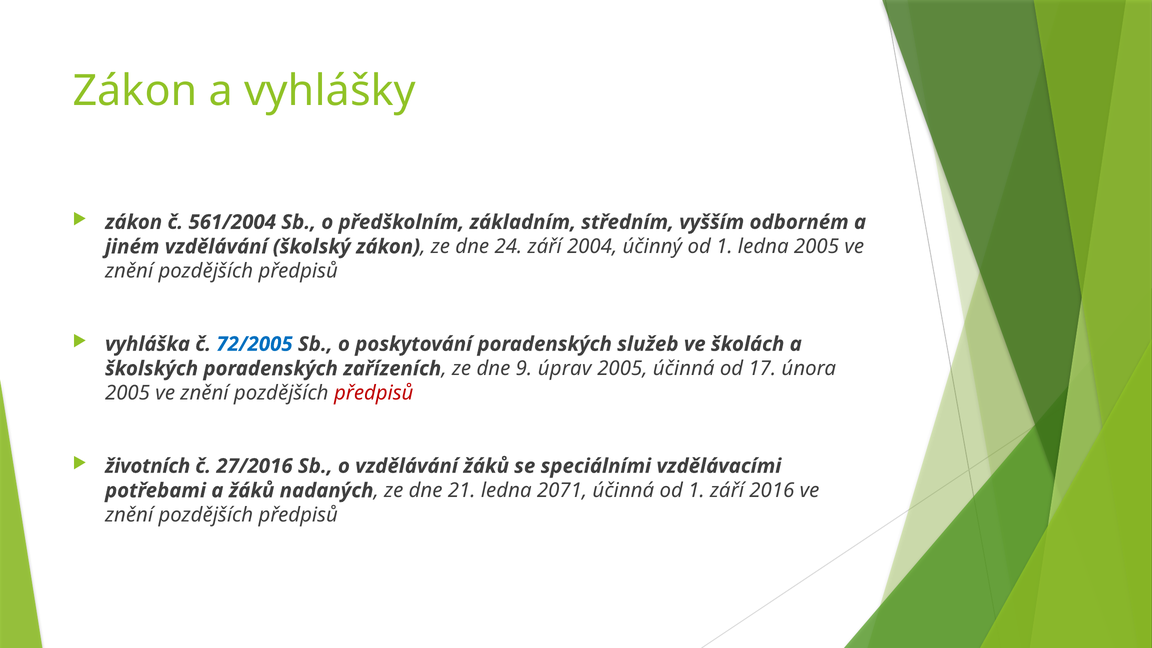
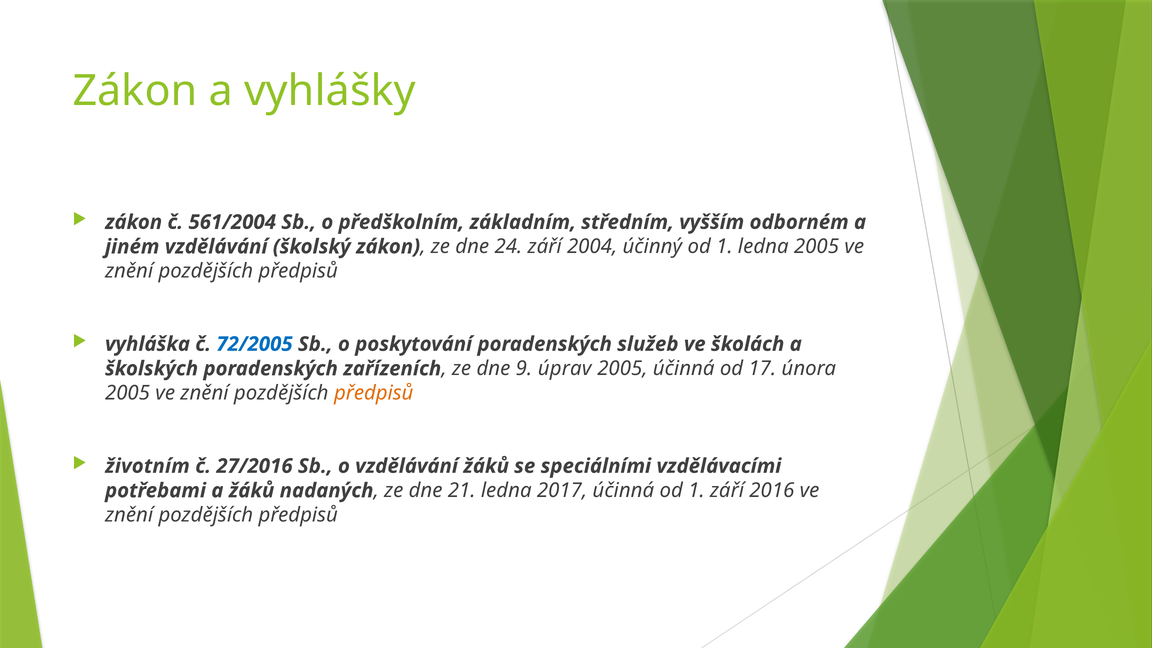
předpisů at (374, 393) colour: red -> orange
životních: životních -> životním
2071: 2071 -> 2017
